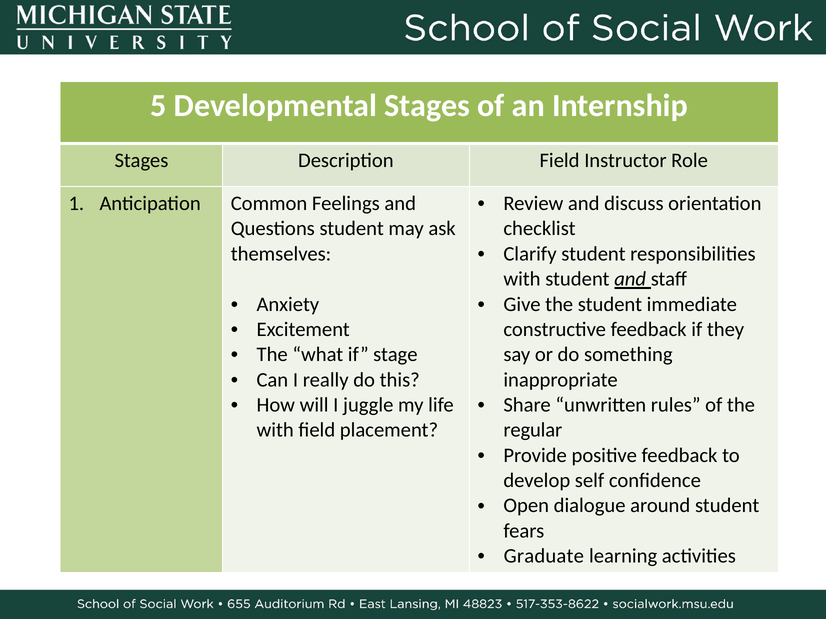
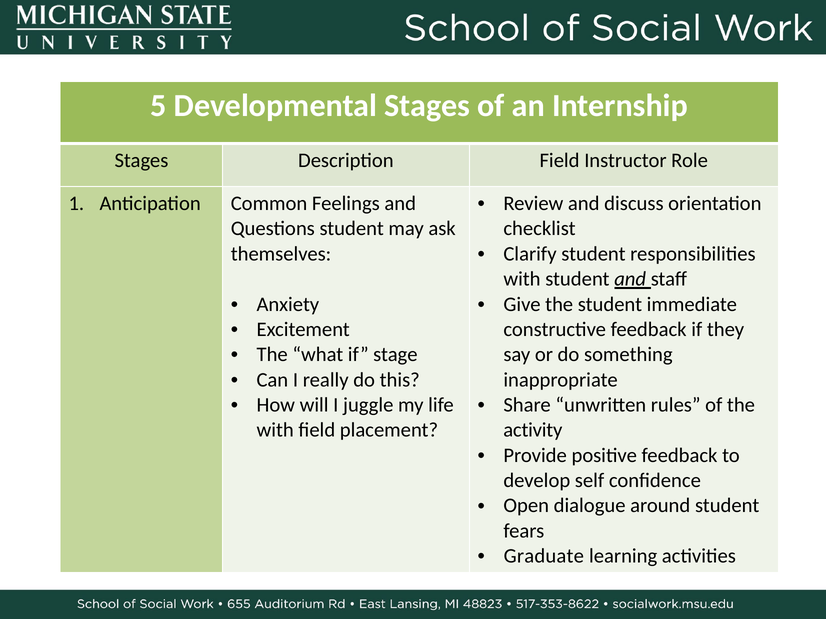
regular: regular -> activity
